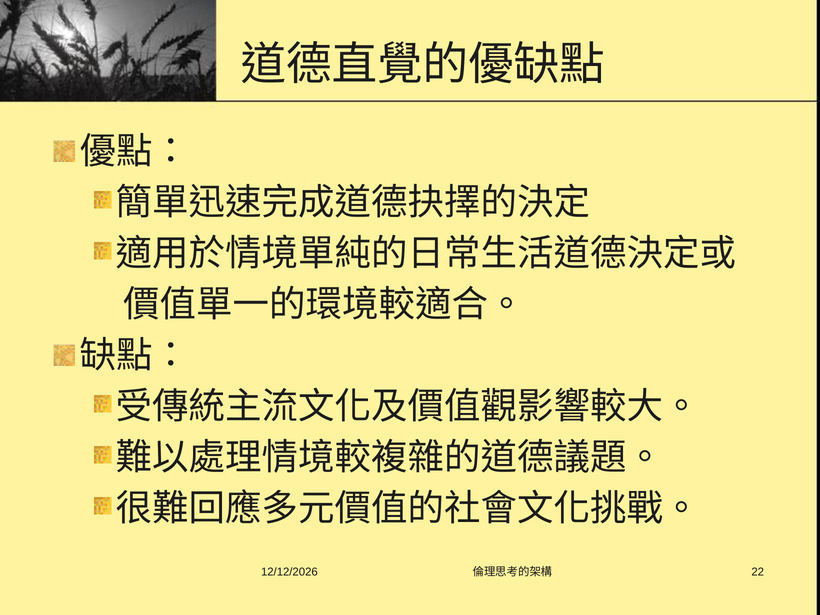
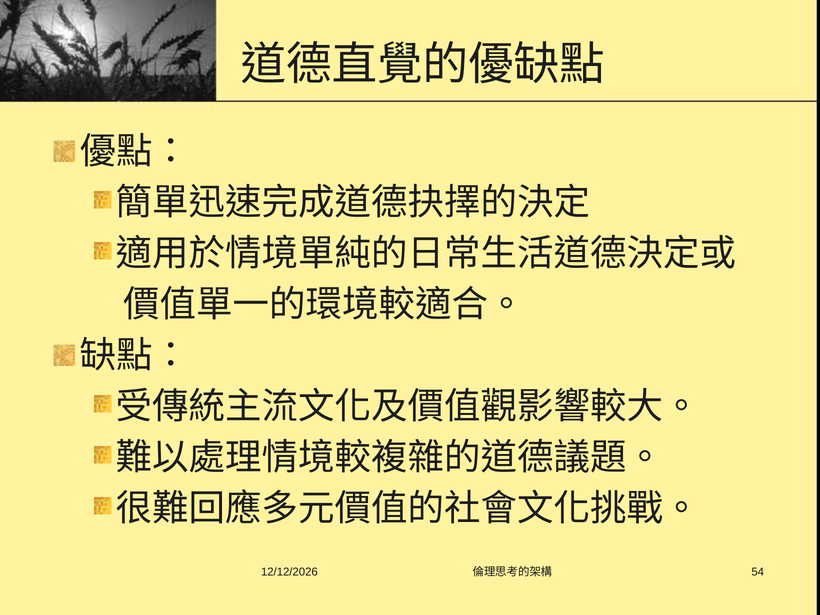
22: 22 -> 54
